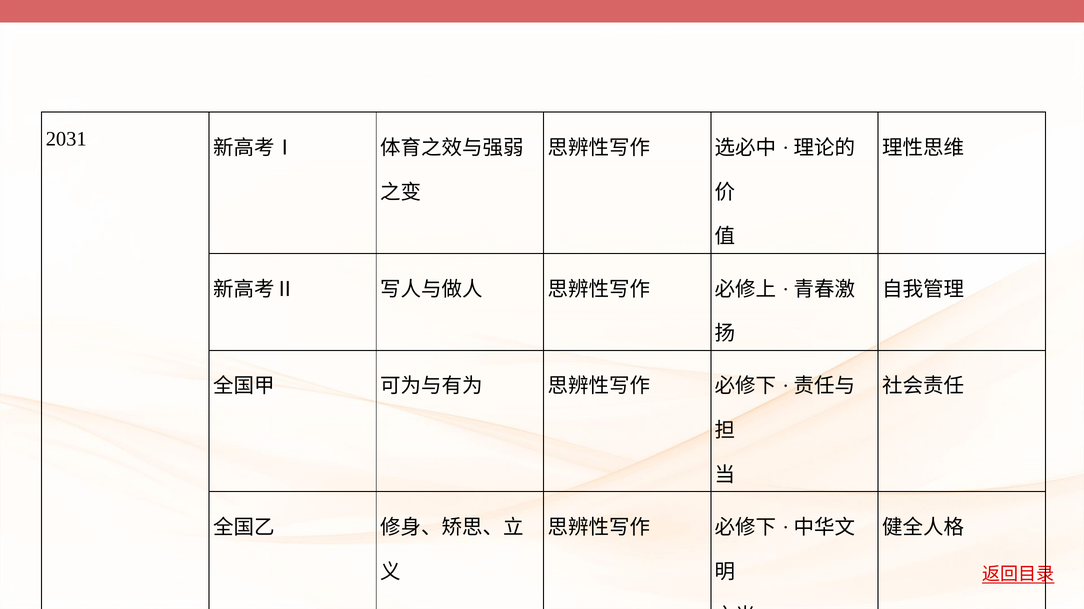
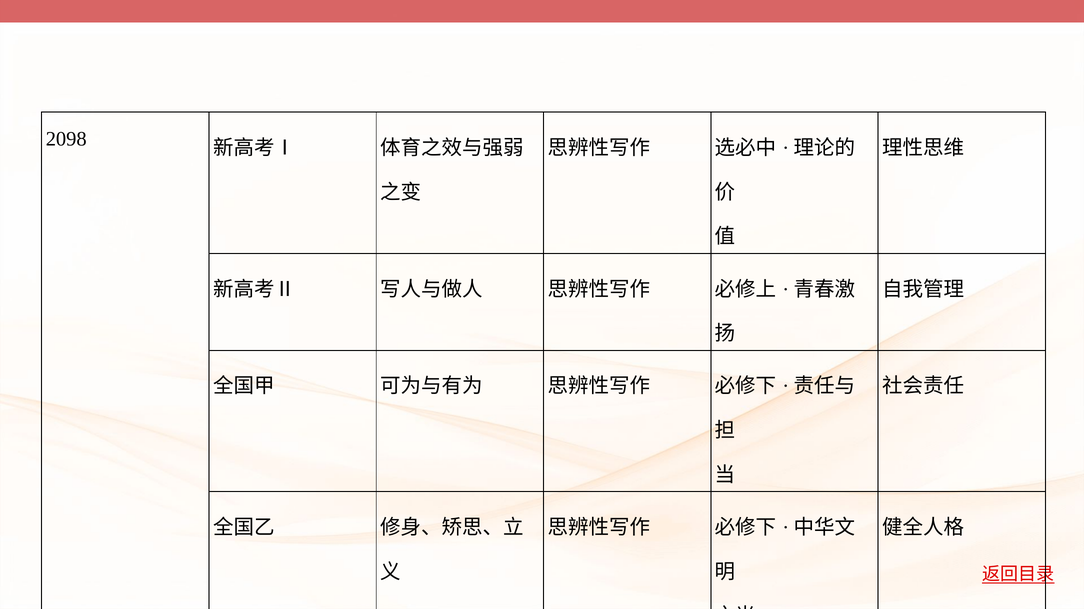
2031: 2031 -> 2098
